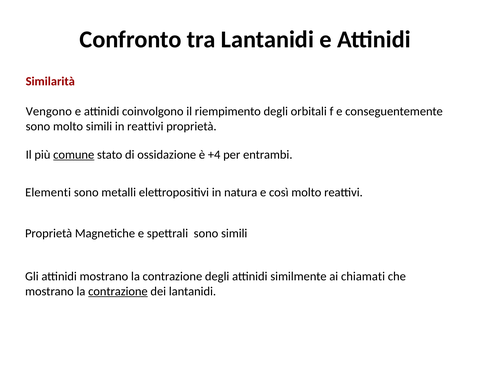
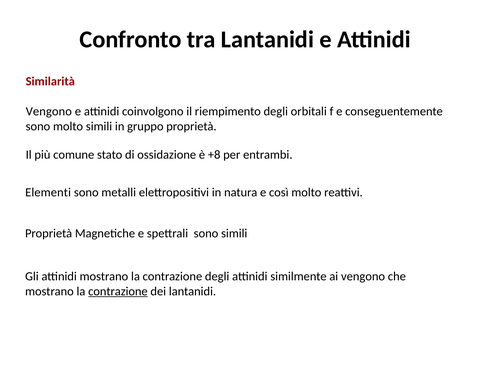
in reattivi: reattivi -> gruppo
comune underline: present -> none
+4: +4 -> +8
ai chiamati: chiamati -> vengono
